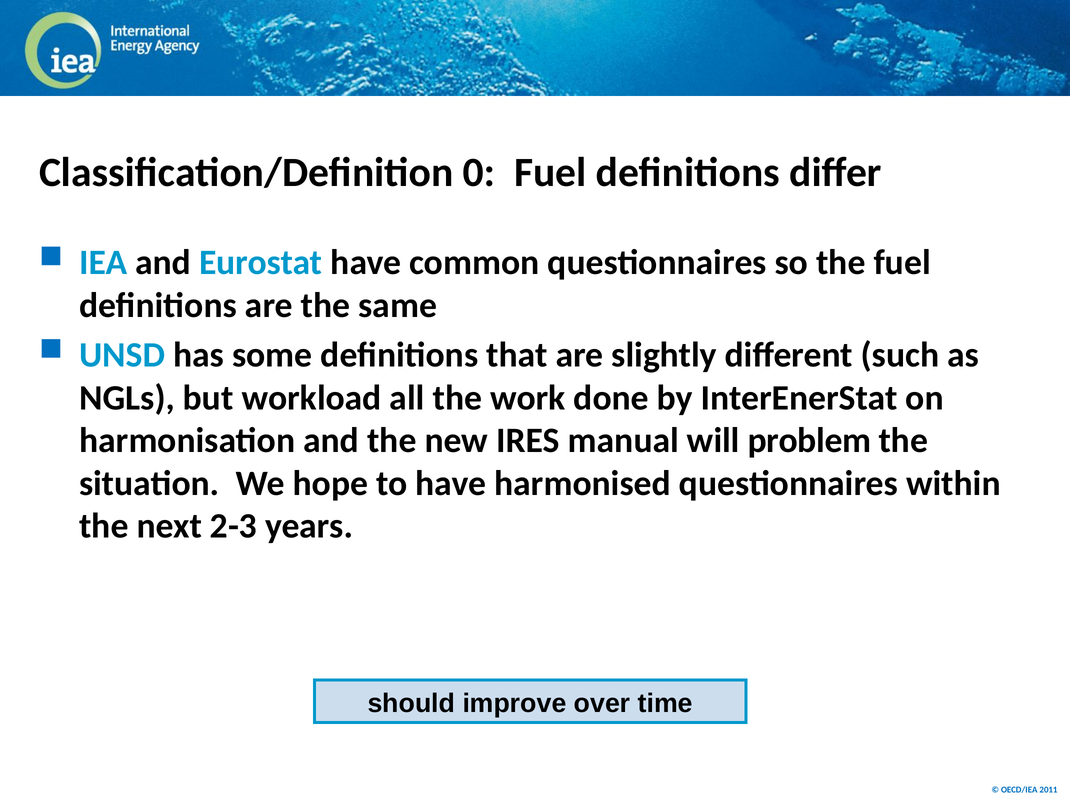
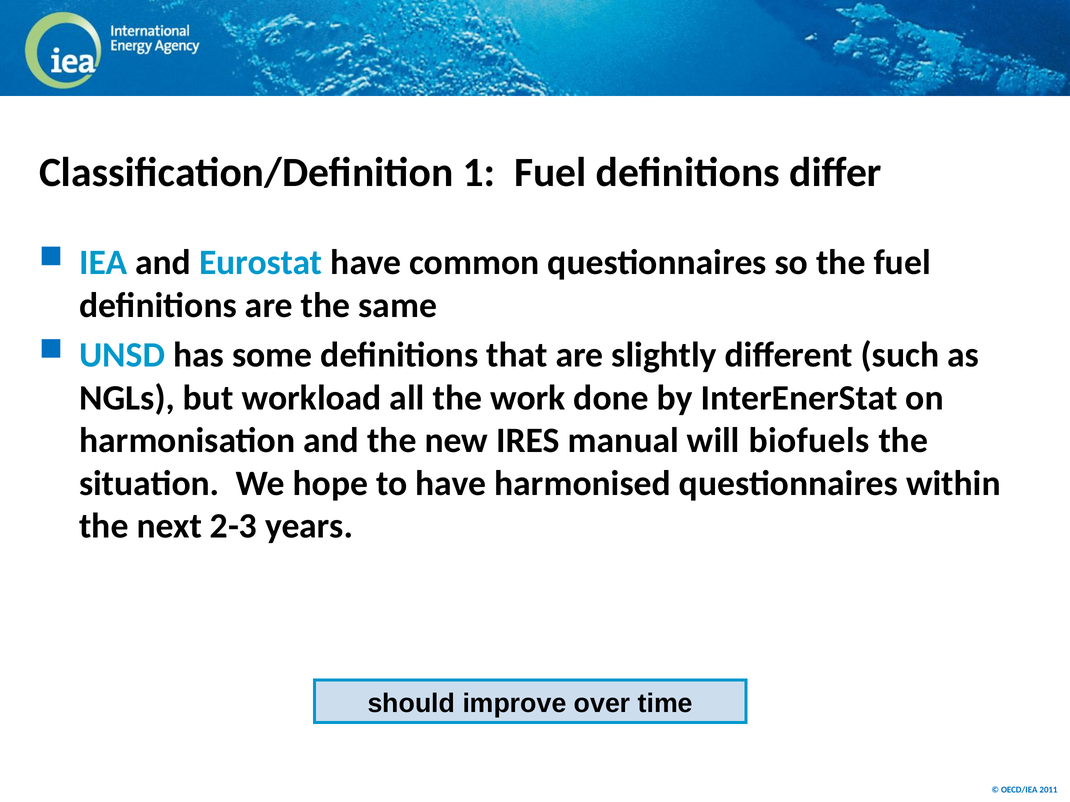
0: 0 -> 1
problem: problem -> biofuels
